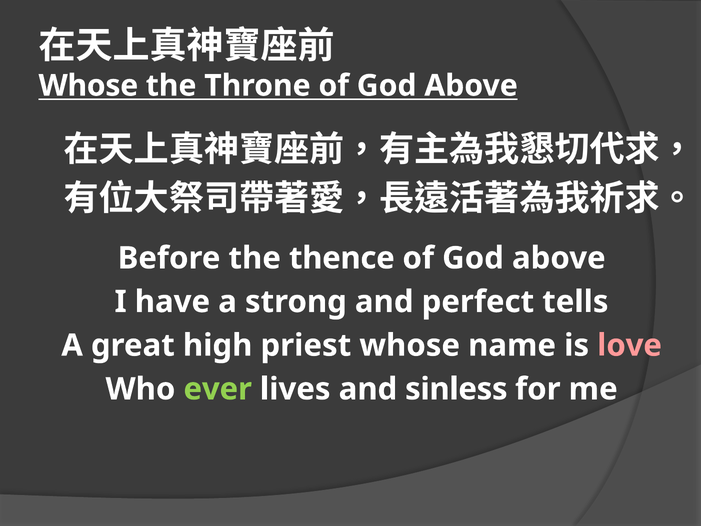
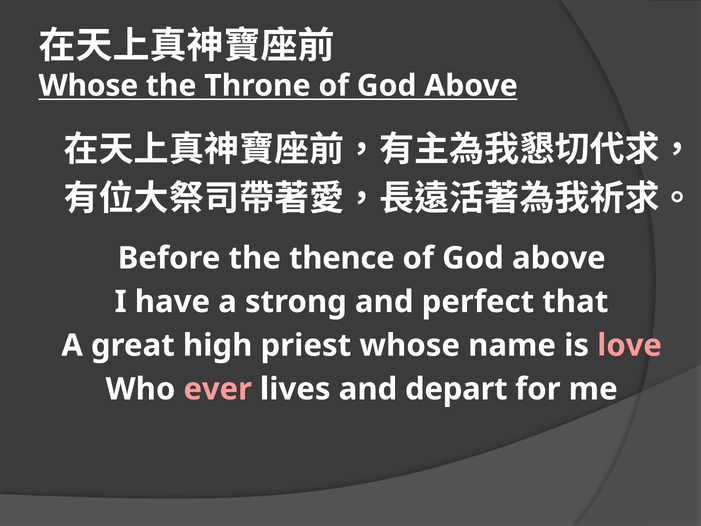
tells: tells -> that
ever colour: light green -> pink
sinless: sinless -> depart
